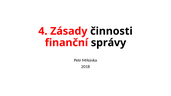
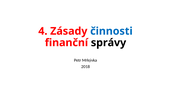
činnosti colour: black -> blue
